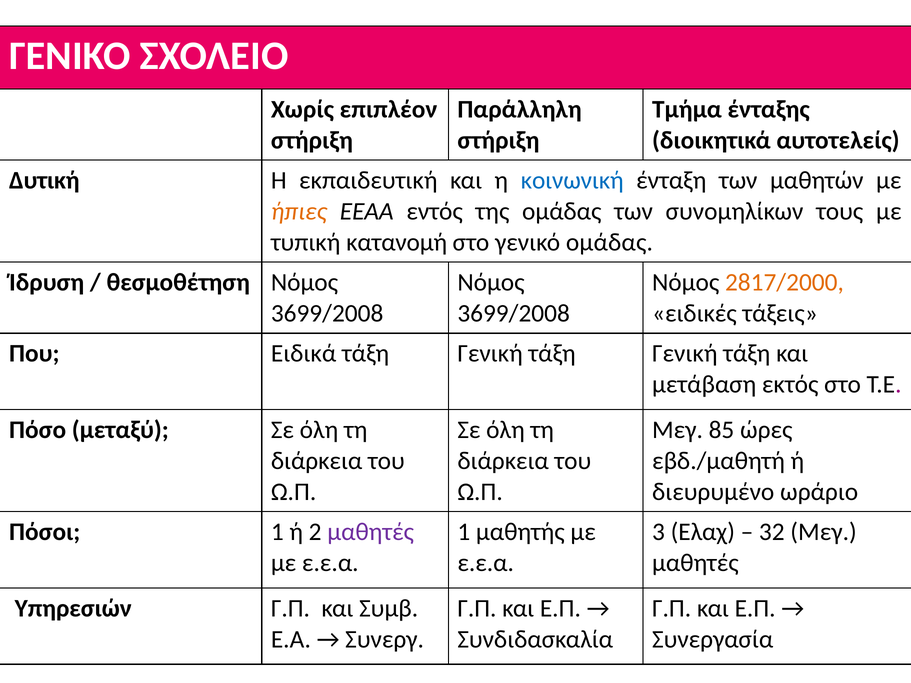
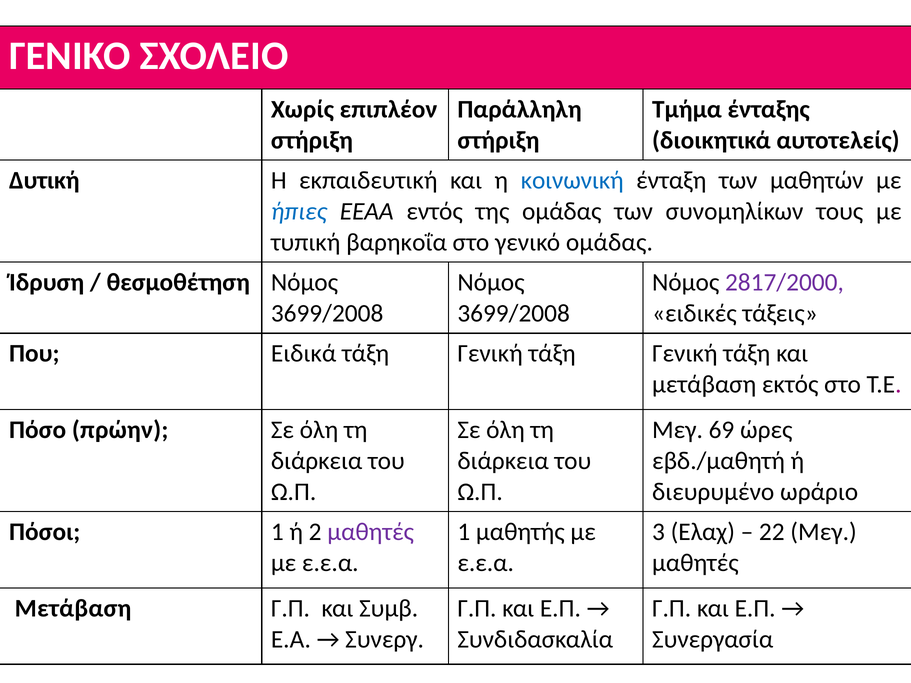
ήπιες colour: orange -> blue
κατανομή: κατανομή -> βαρηκοΐα
2817/2000 colour: orange -> purple
μεταξύ: μεταξύ -> πρώην
85: 85 -> 69
32: 32 -> 22
Υπηρεσιών at (73, 608): Υπηρεσιών -> Μετάβαση
